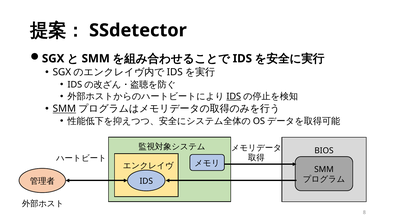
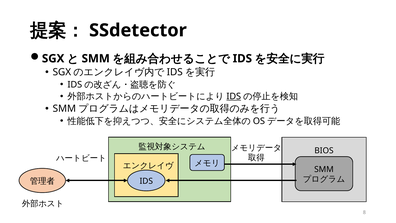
SMM at (64, 109) underline: present -> none
